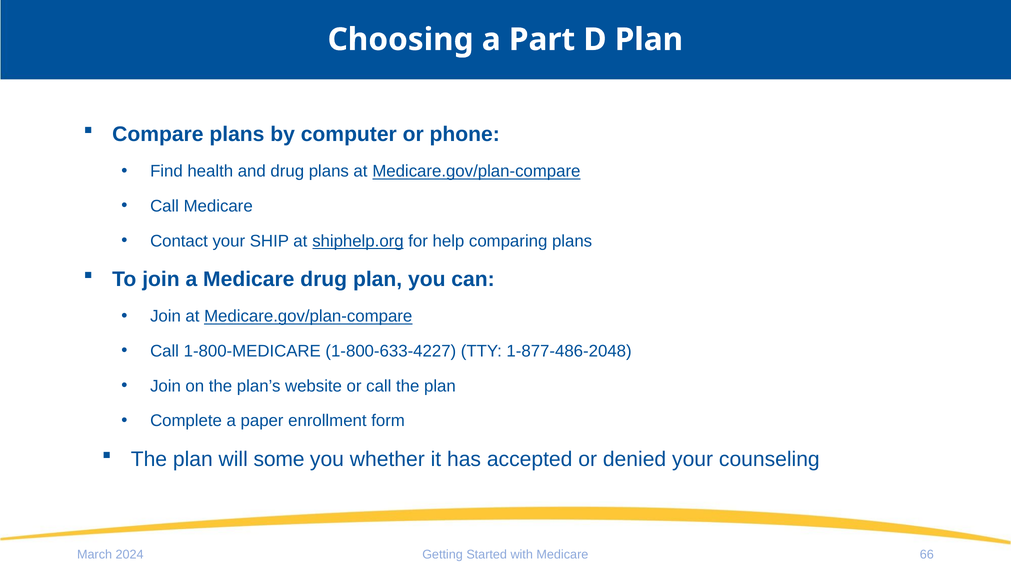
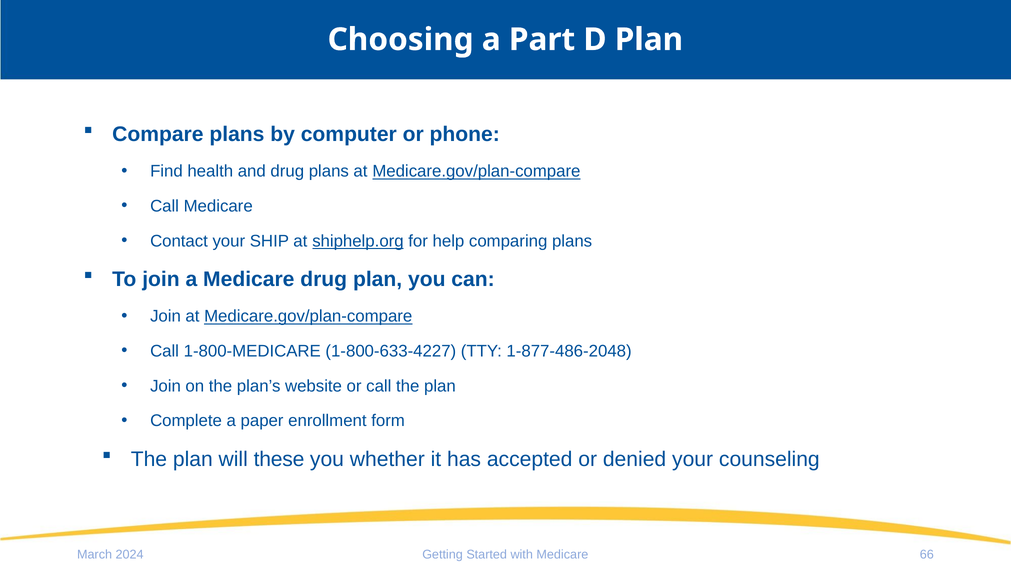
some: some -> these
